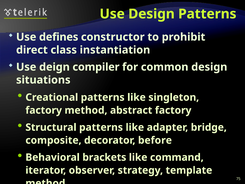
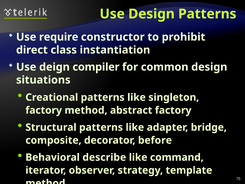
defines: defines -> require
brackets: brackets -> describe
